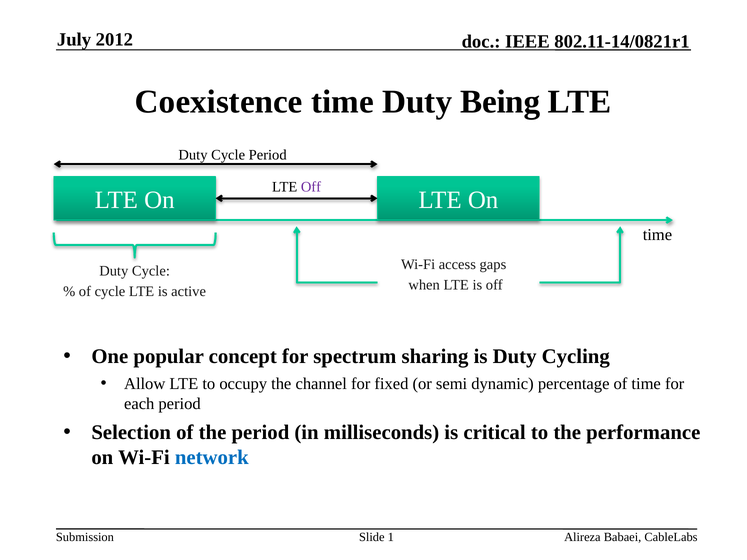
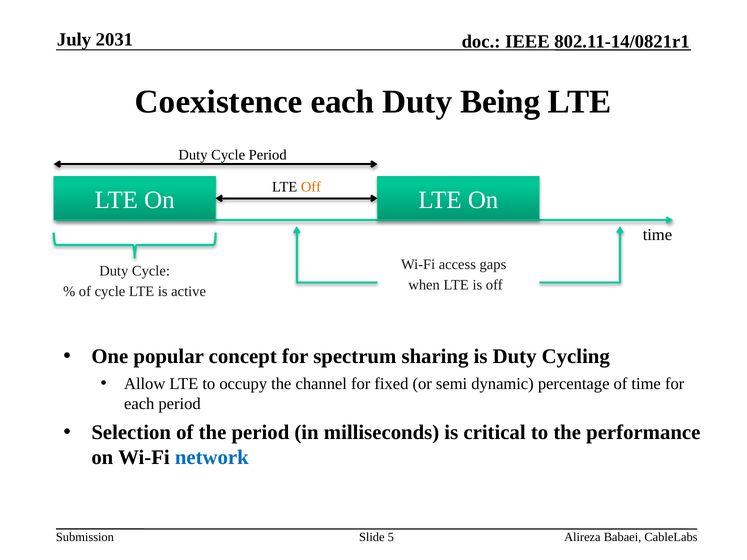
2012: 2012 -> 2031
Coexistence time: time -> each
Off at (311, 187) colour: purple -> orange
1: 1 -> 5
